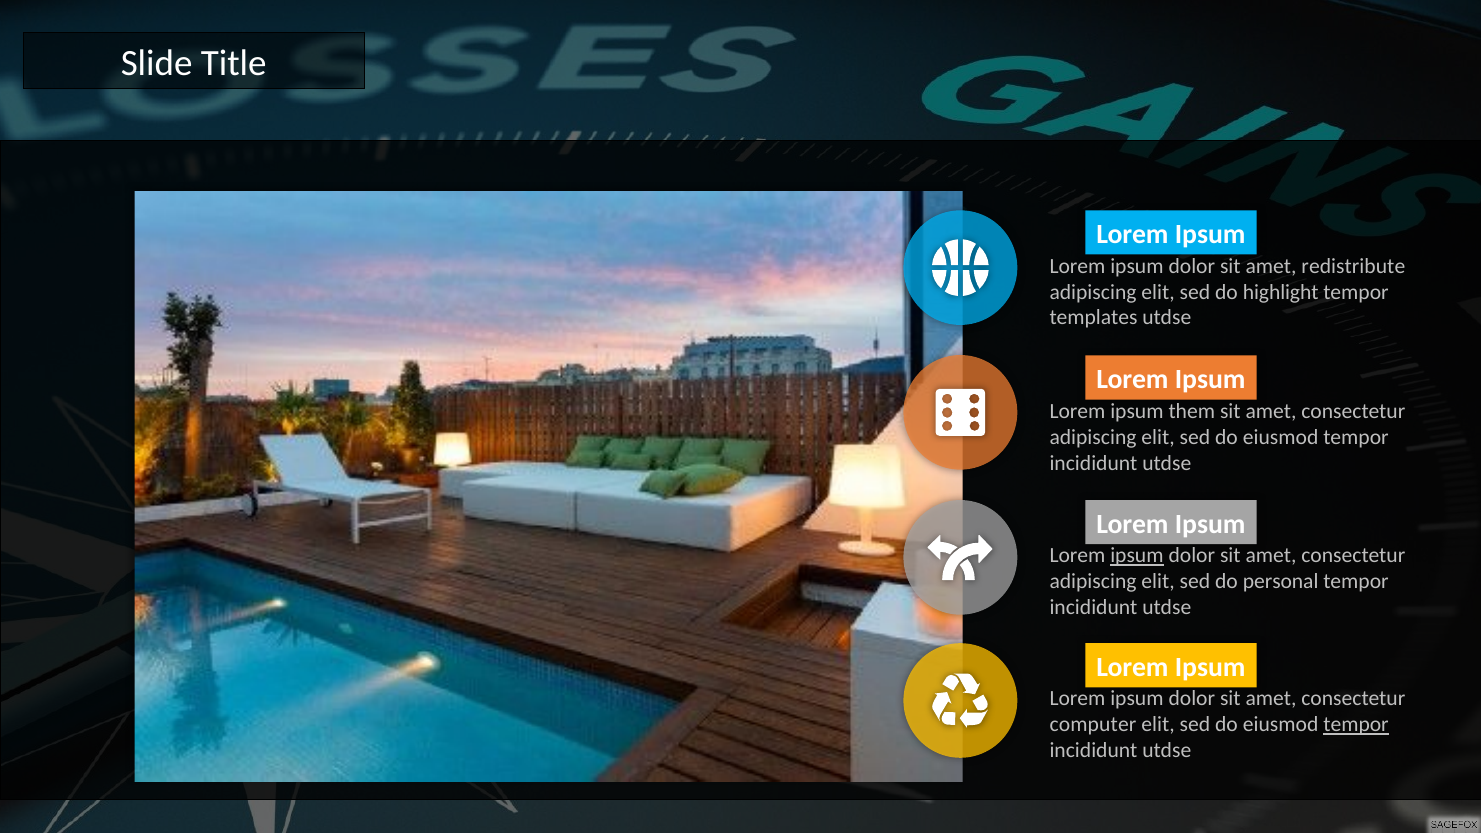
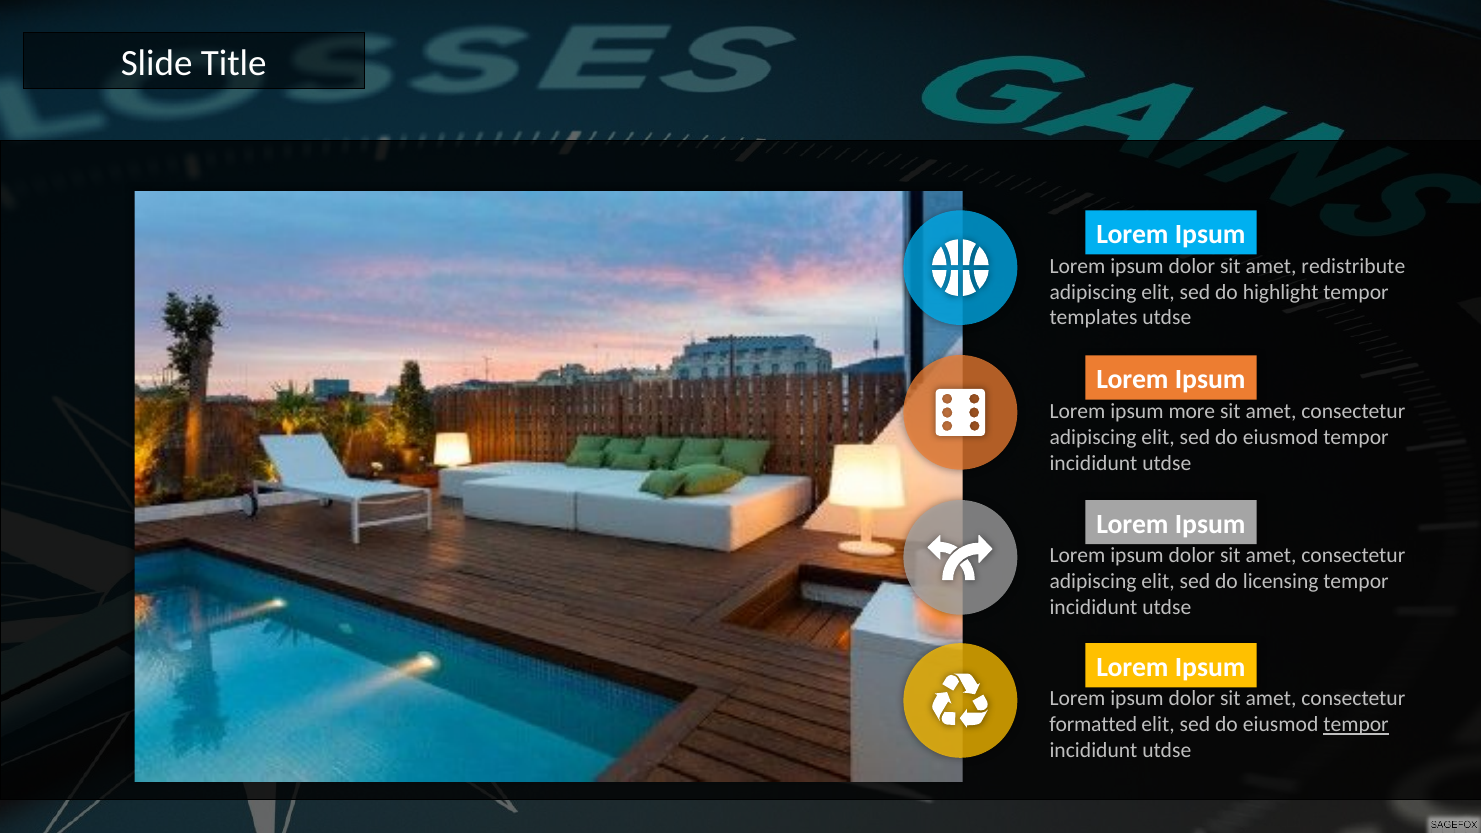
them: them -> more
ipsum at (1137, 556) underline: present -> none
personal: personal -> licensing
computer: computer -> formatted
